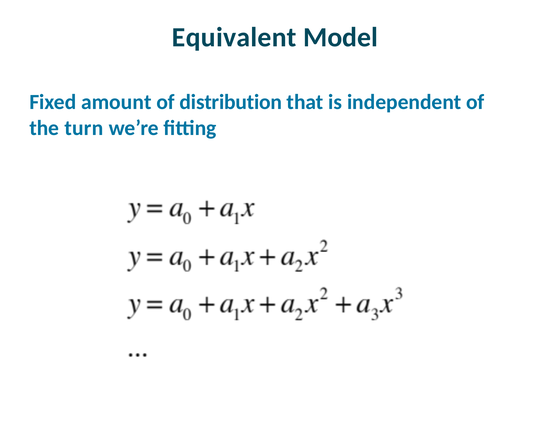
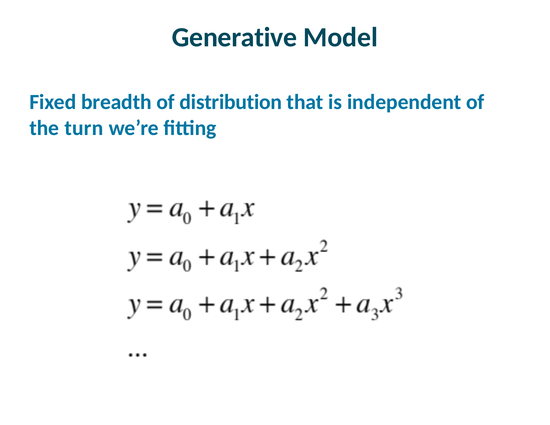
Equivalent: Equivalent -> Generative
amount: amount -> breadth
